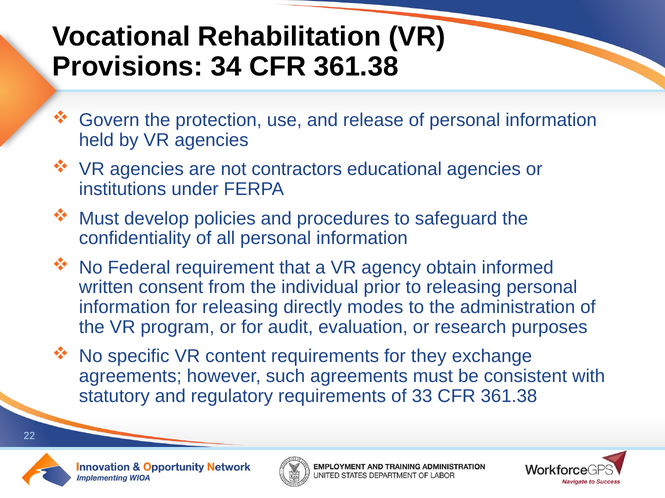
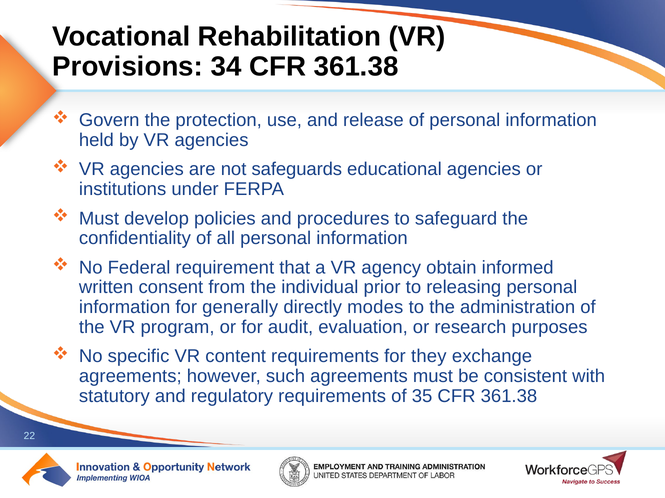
contractors: contractors -> safeguards
for releasing: releasing -> generally
33: 33 -> 35
